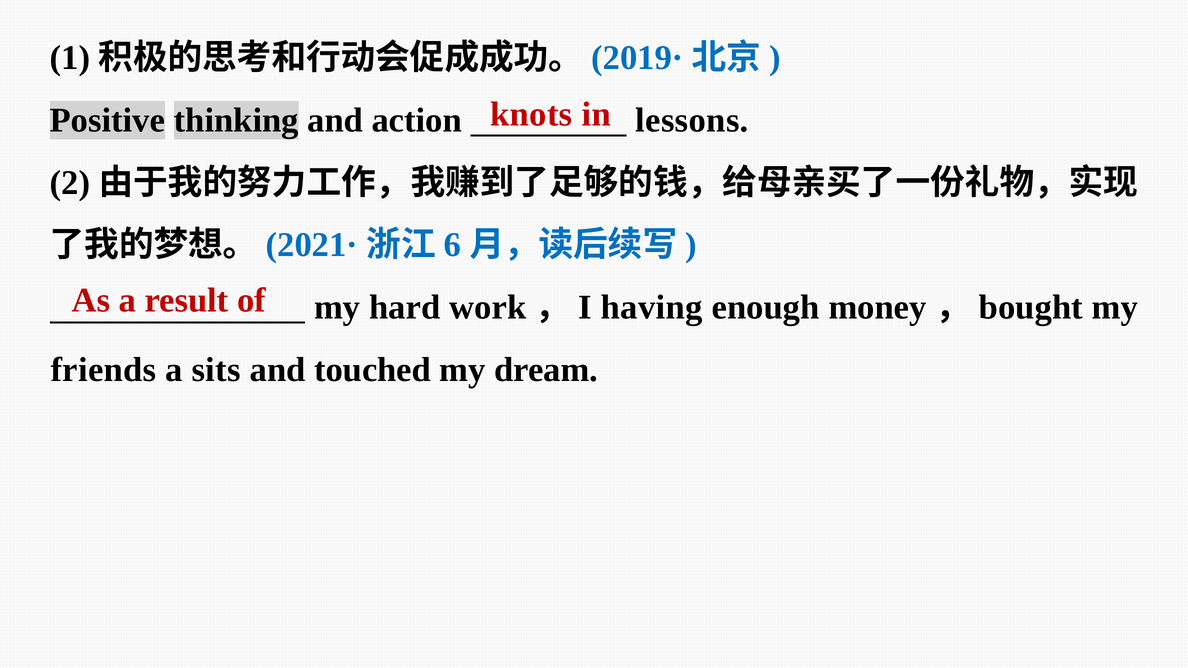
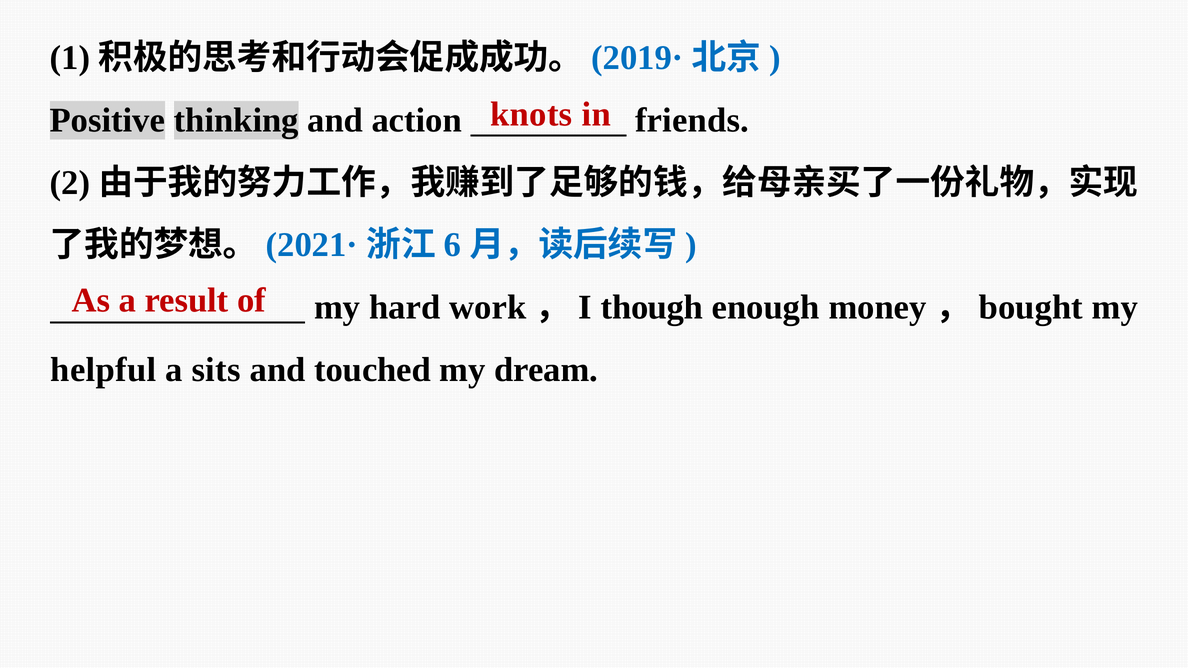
lessons: lessons -> friends
having: having -> though
friends: friends -> helpful
